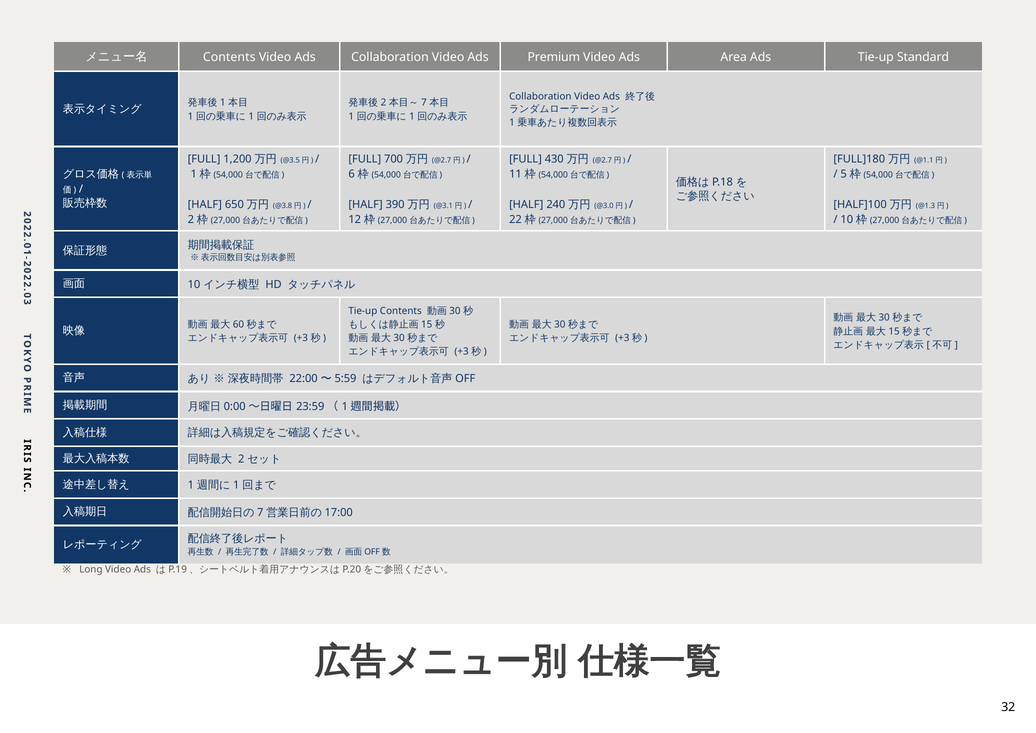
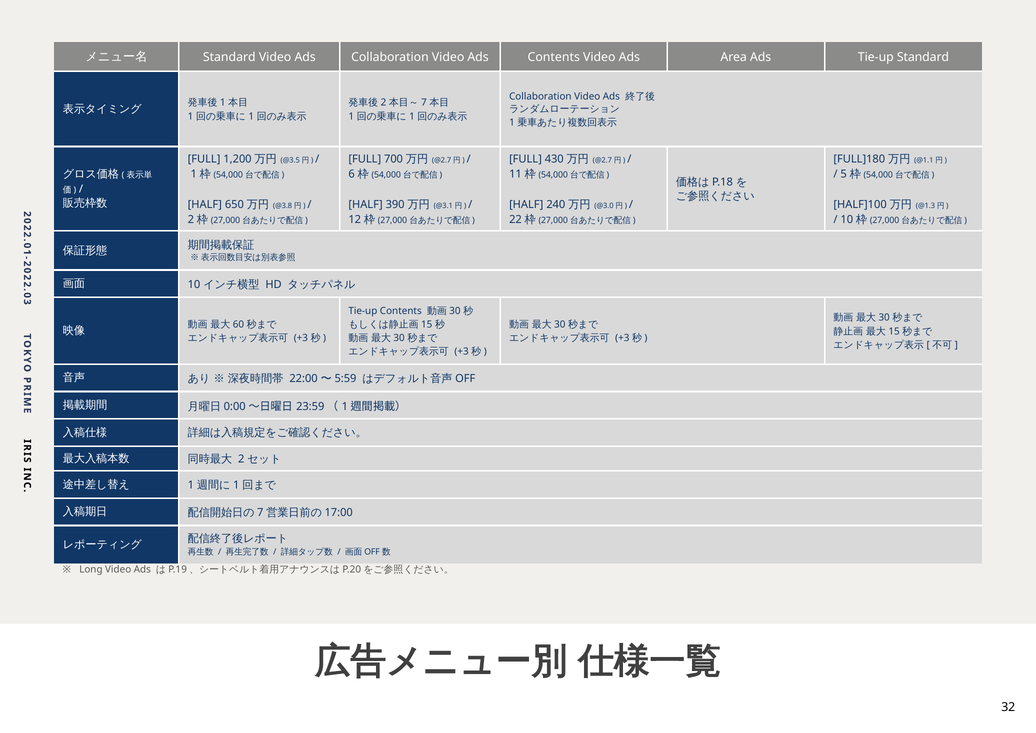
Contents at (229, 57): Contents -> Standard
Ads Premium: Premium -> Contents
